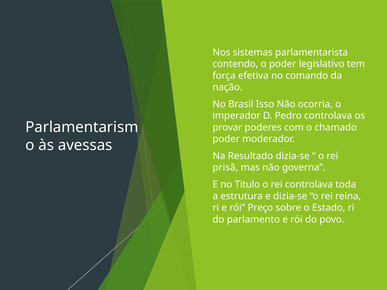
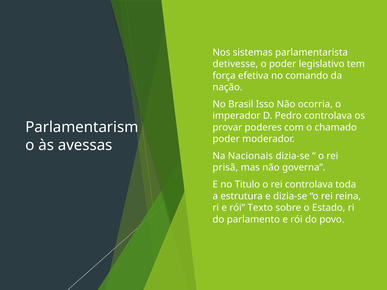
contendo: contendo -> detivesse
Resultado: Resultado -> Nacionais
Preço: Preço -> Texto
